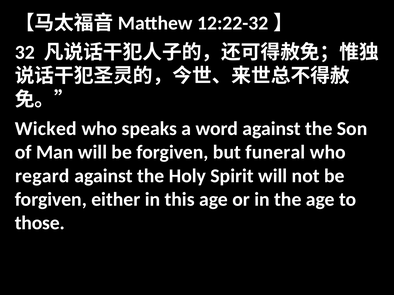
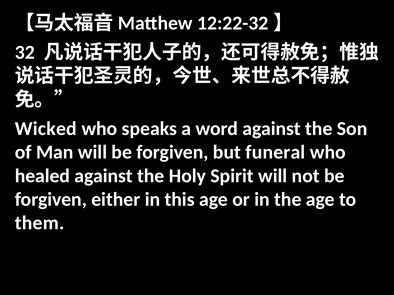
regard: regard -> healed
those: those -> them
